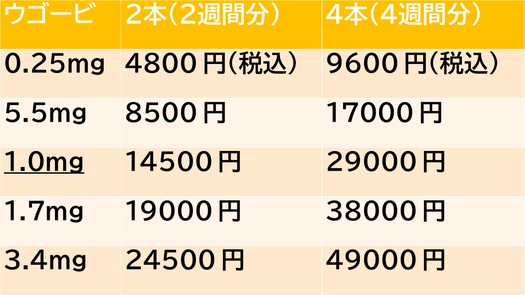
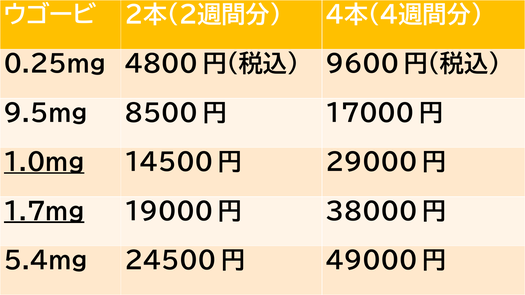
5.5mg: 5.5mg -> 9.5mg
1.7mg underline: none -> present
3.4mg: 3.4mg -> 5.4mg
